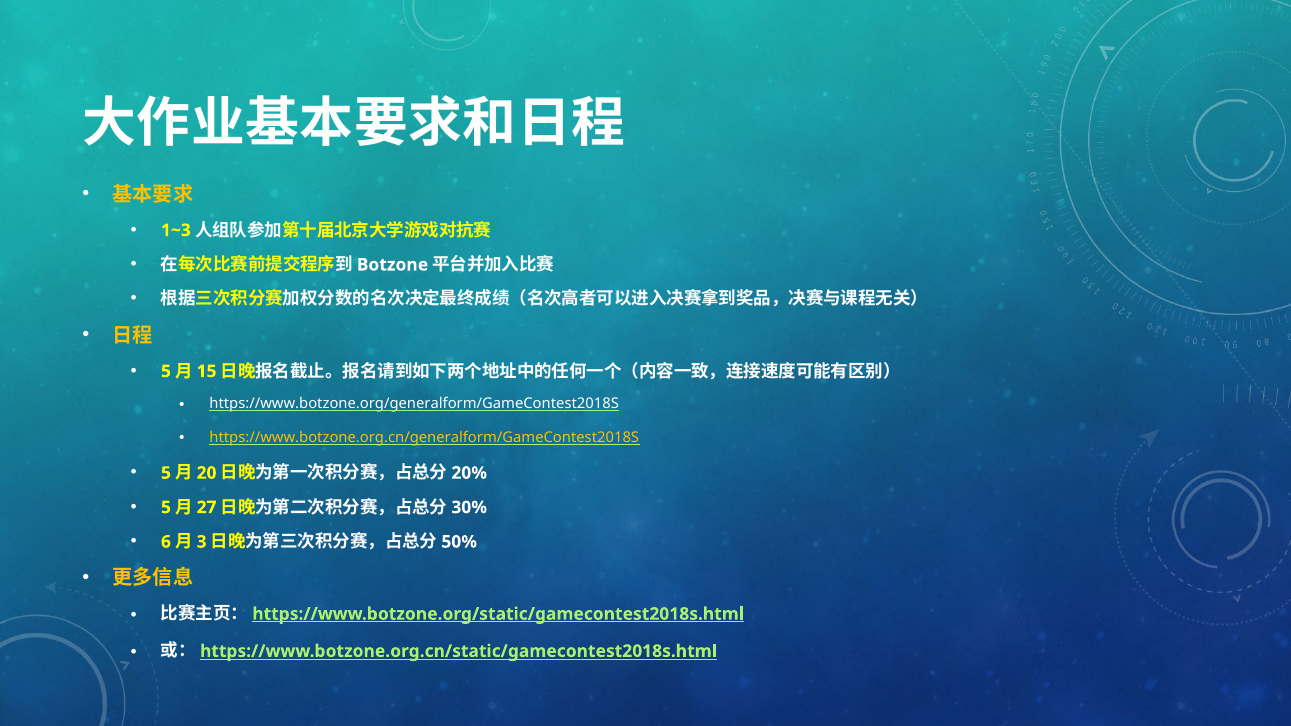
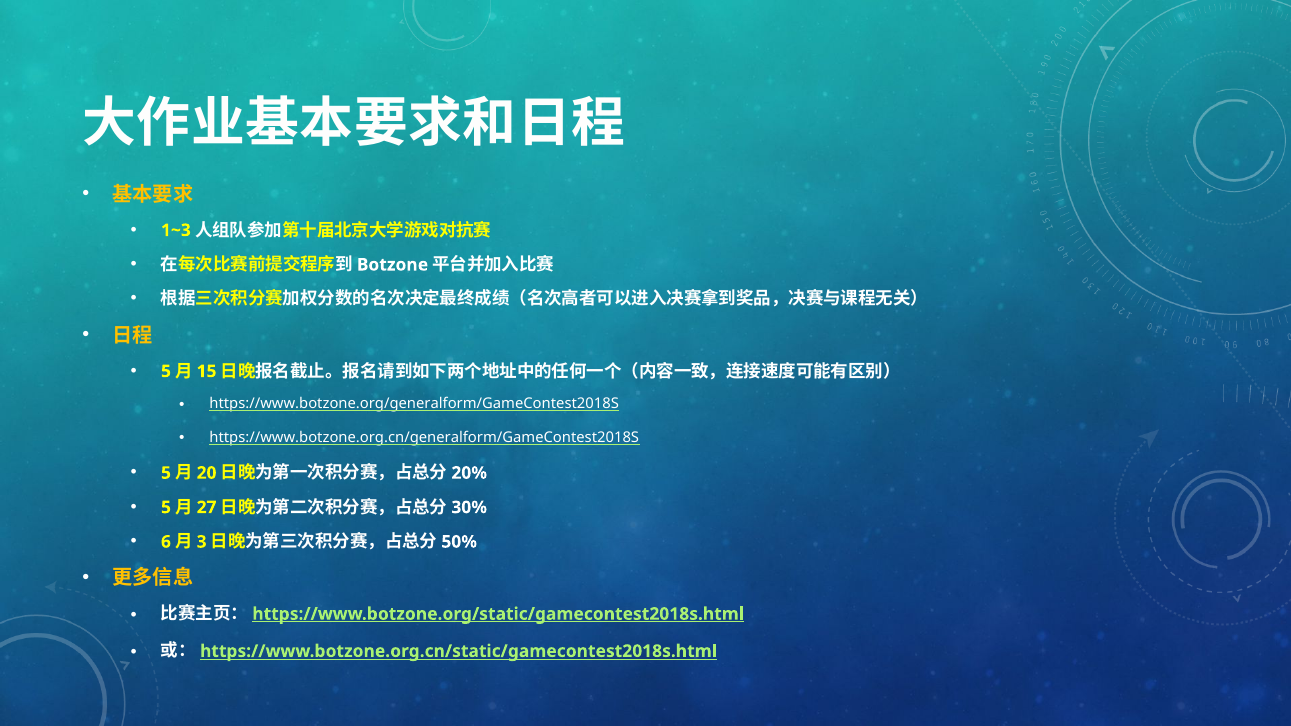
https://www.botzone.org.cn/generalform/GameContest2018S colour: yellow -> white
